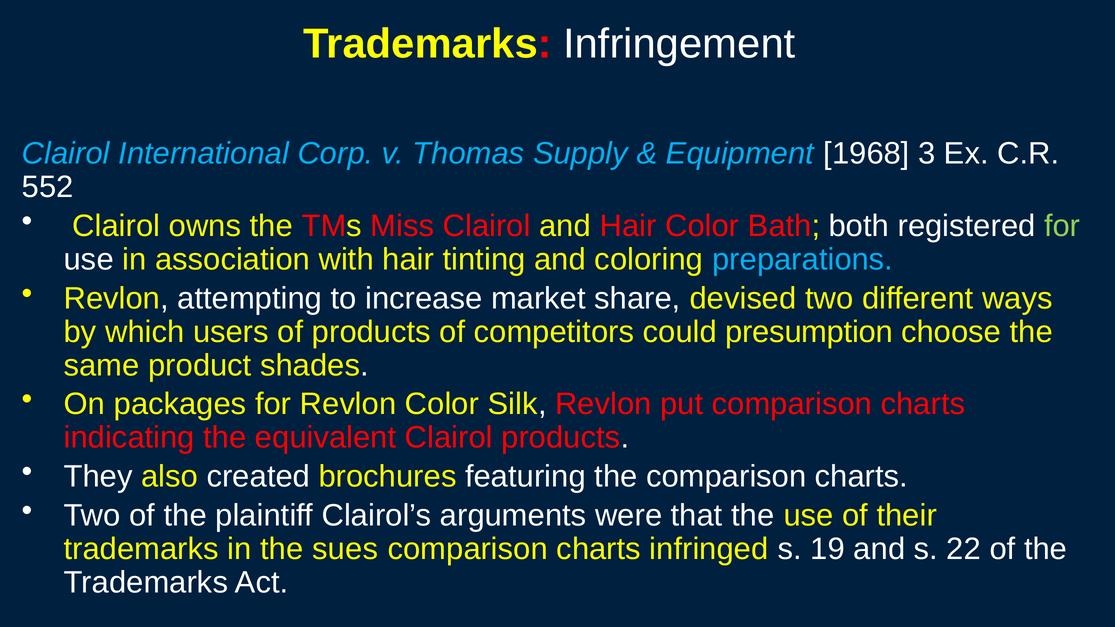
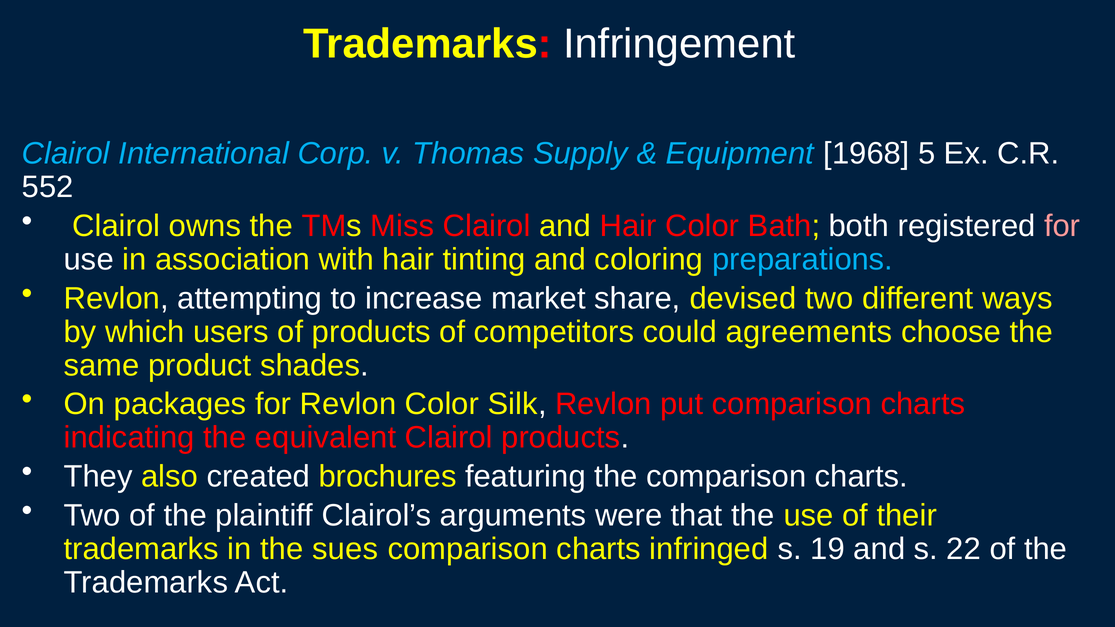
3: 3 -> 5
for at (1062, 226) colour: light green -> pink
presumption: presumption -> agreements
